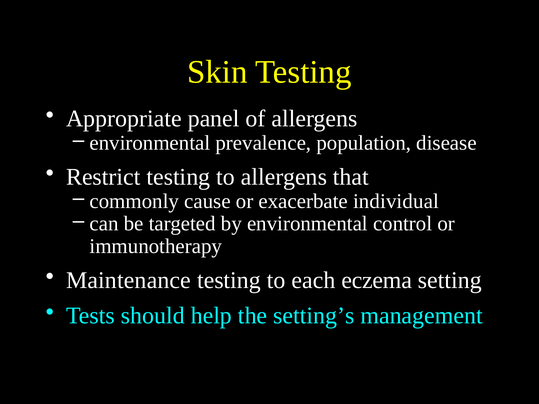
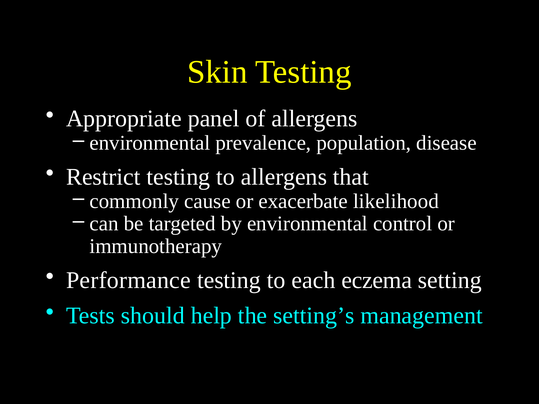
individual: individual -> likelihood
Maintenance: Maintenance -> Performance
